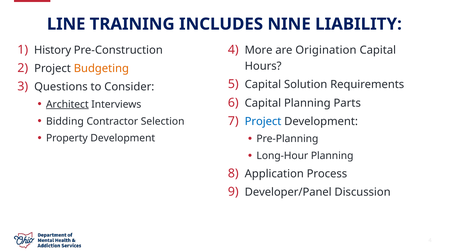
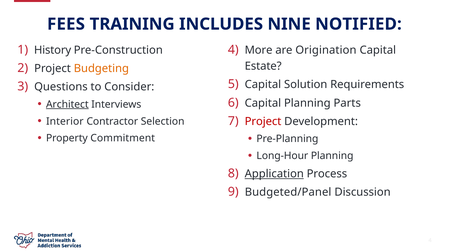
LINE: LINE -> FEES
LIABILITY: LIABILITY -> NOTIFIED
Hours: Hours -> Estate
Bidding: Bidding -> Interior
Project at (263, 122) colour: blue -> red
Property Development: Development -> Commitment
Application underline: none -> present
Developer/Panel: Developer/Panel -> Budgeted/Panel
